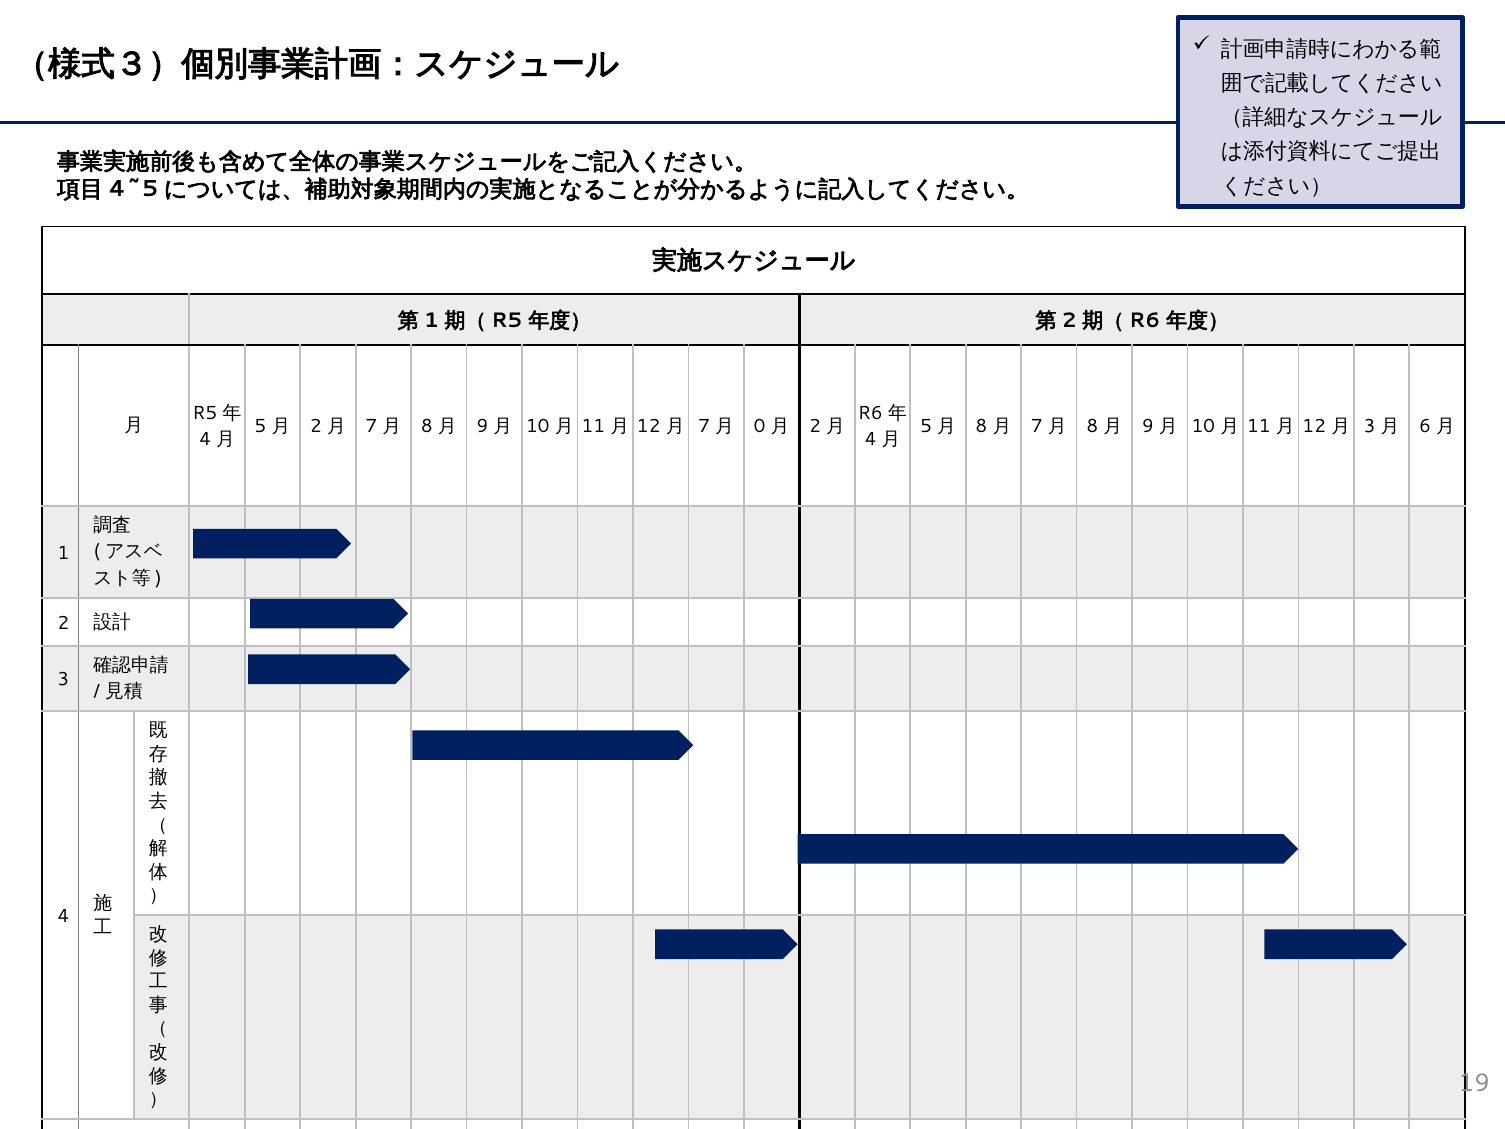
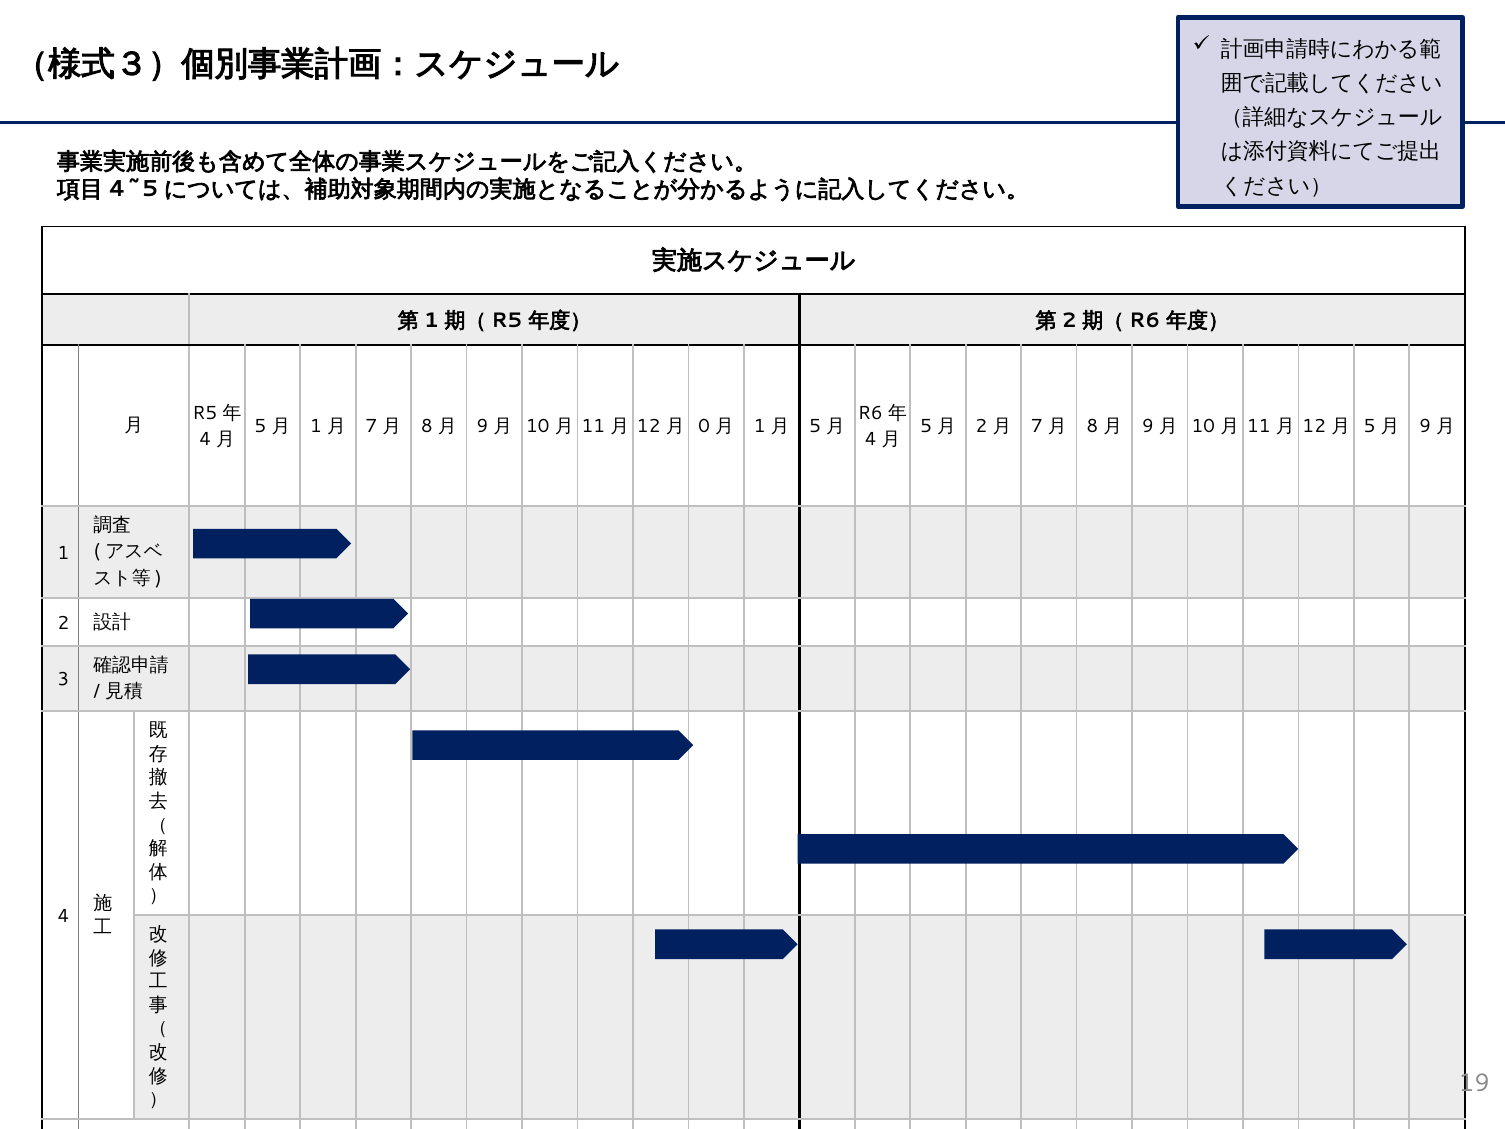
2 at (316, 426): 2 -> 1
7 at (704, 426): 7 -> 0
0 at (760, 426): 0 -> 1
2 at (815, 426): 2 -> 5
8 at (981, 426): 8 -> 2
3 at (1370, 426): 3 -> 5
6 at (1425, 426): 6 -> 9
